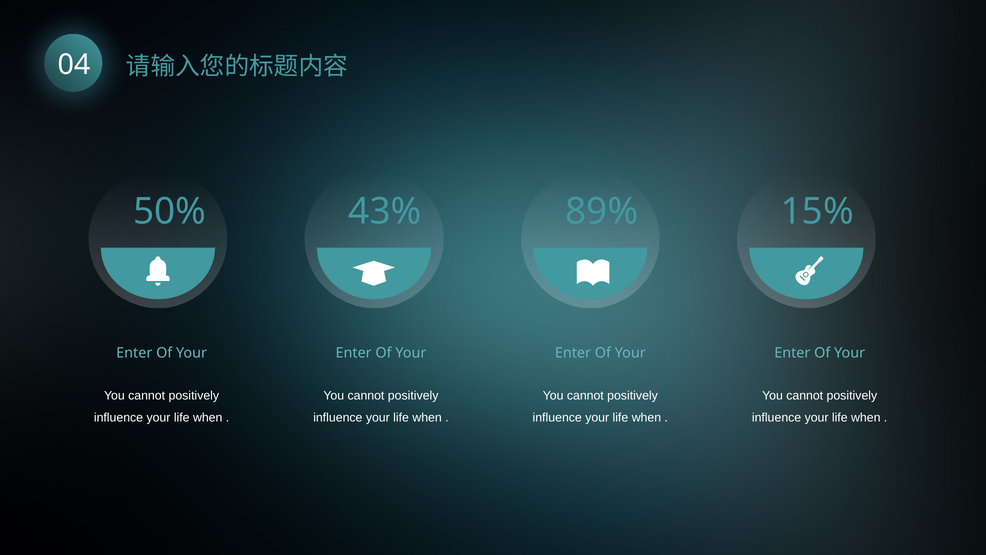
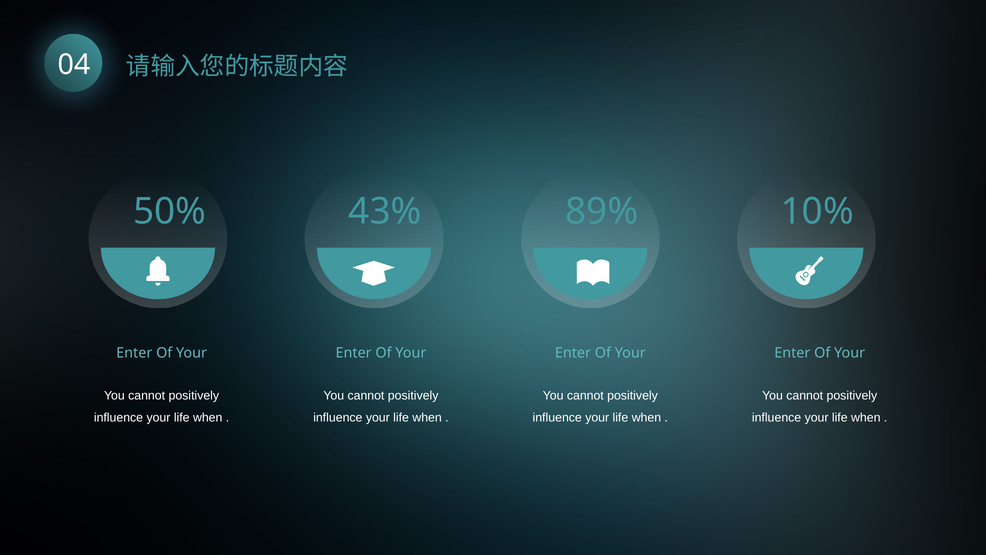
15%: 15% -> 10%
